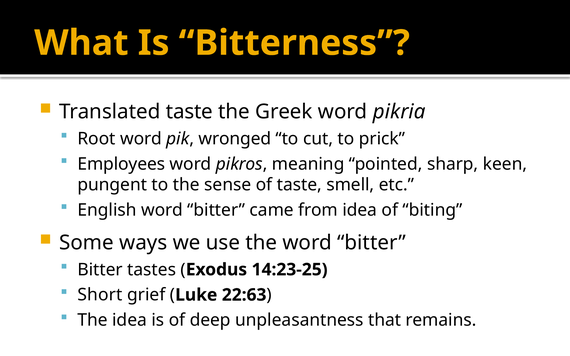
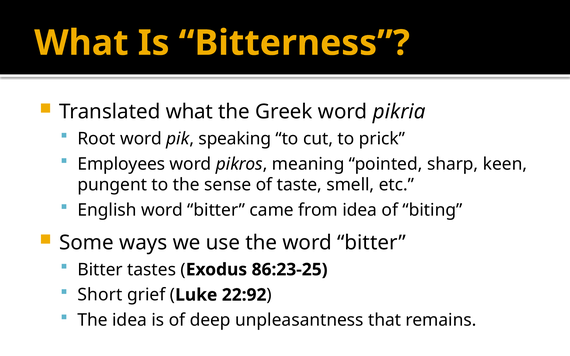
Translated taste: taste -> what
wronged: wronged -> speaking
14:23-25: 14:23-25 -> 86:23-25
22:63: 22:63 -> 22:92
